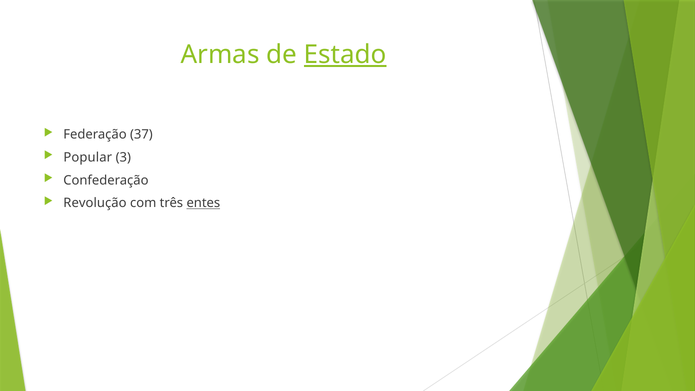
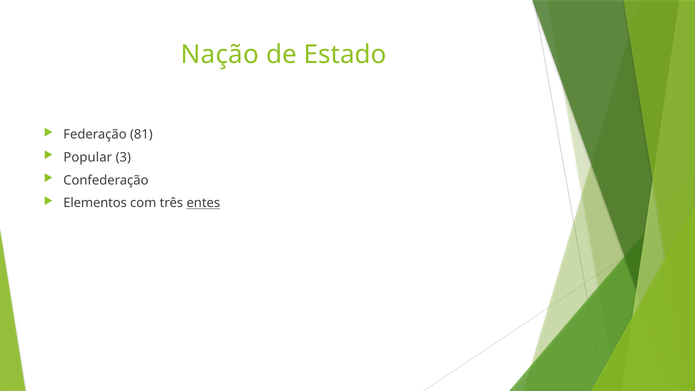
Armas: Armas -> Nação
Estado underline: present -> none
37: 37 -> 81
Revolução: Revolução -> Elementos
